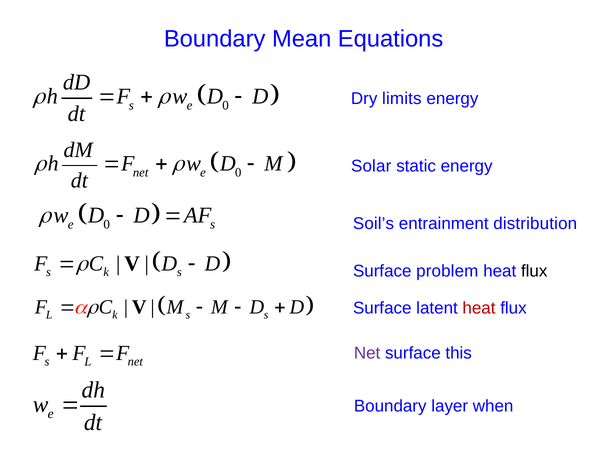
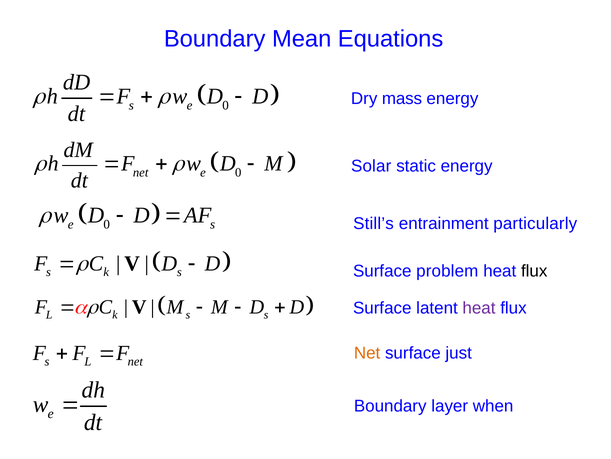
limits: limits -> mass
Soil’s: Soil’s -> Still’s
distribution: distribution -> particularly
heat at (479, 308) colour: red -> purple
Net at (367, 353) colour: purple -> orange
this: this -> just
